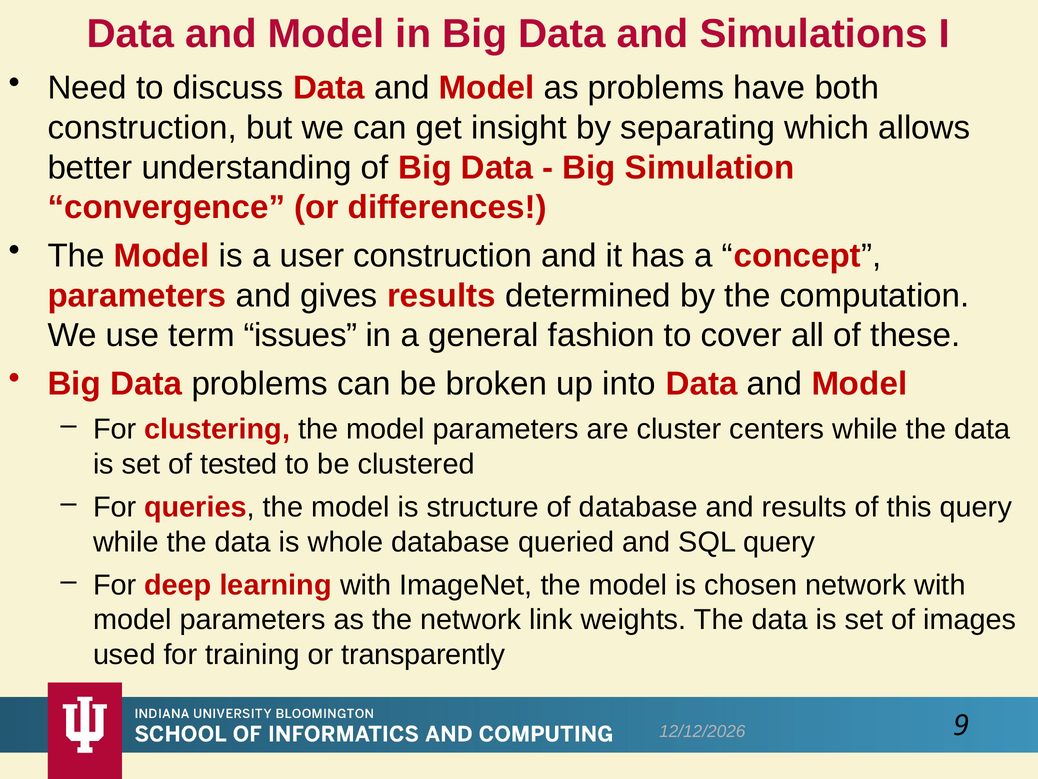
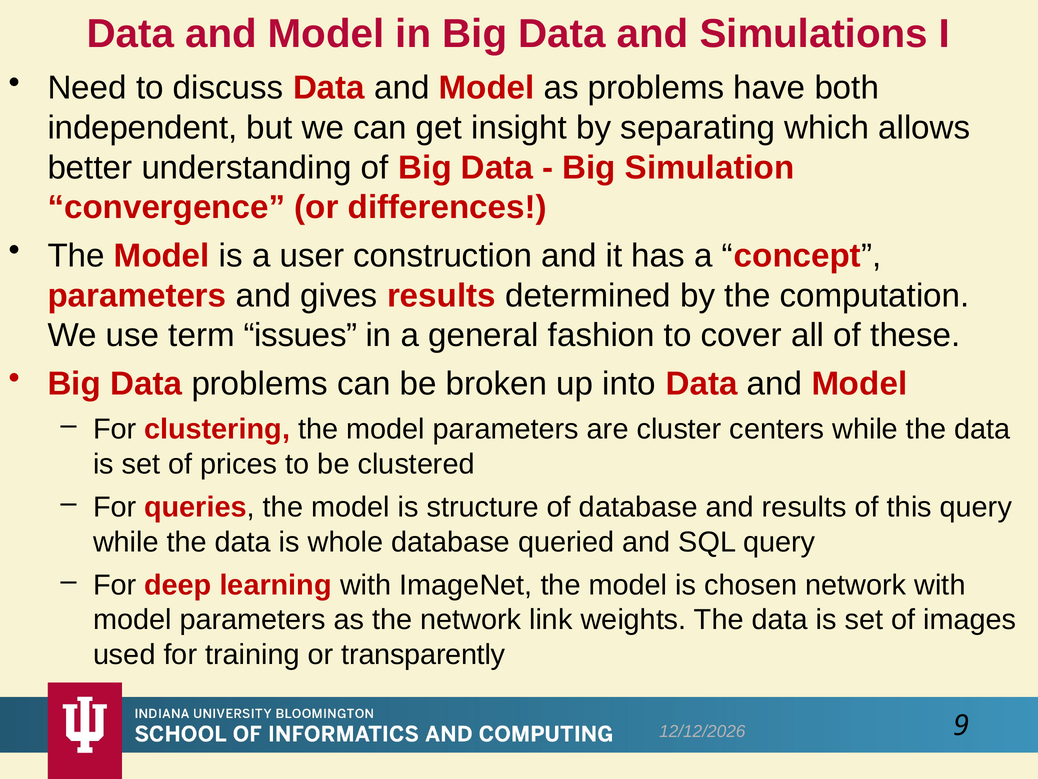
construction at (142, 128): construction -> independent
tested: tested -> prices
